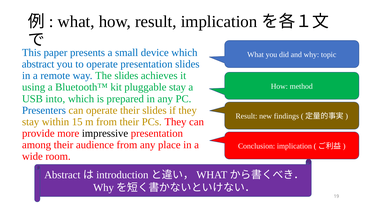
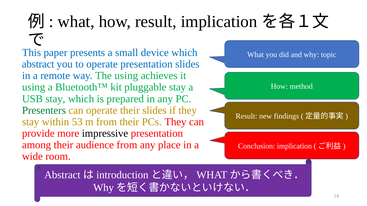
The slides: slides -> using
USB into: into -> stay
Presenters colour: blue -> green
15: 15 -> 53
